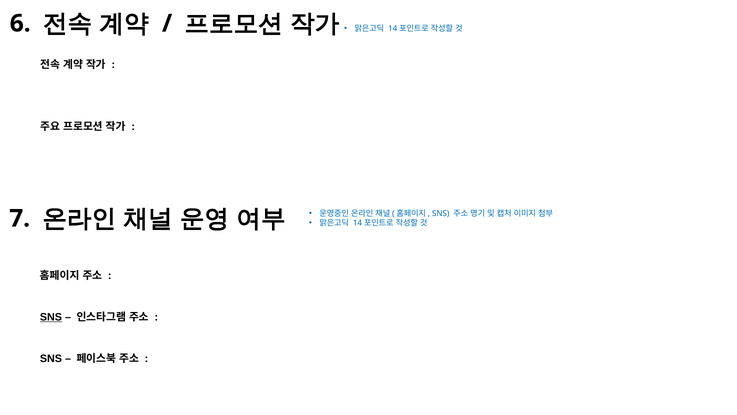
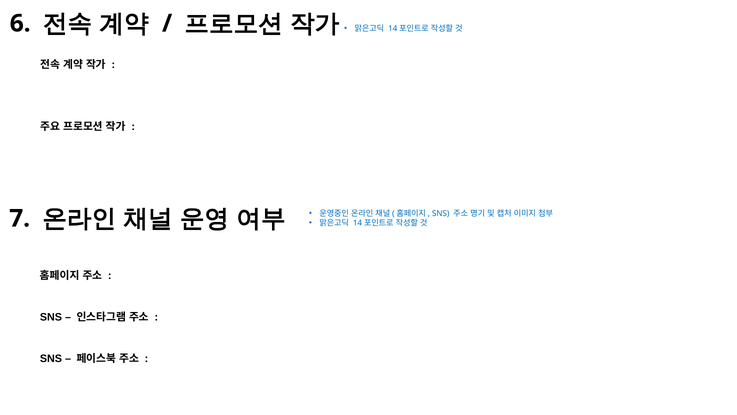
SNS at (51, 317) underline: present -> none
